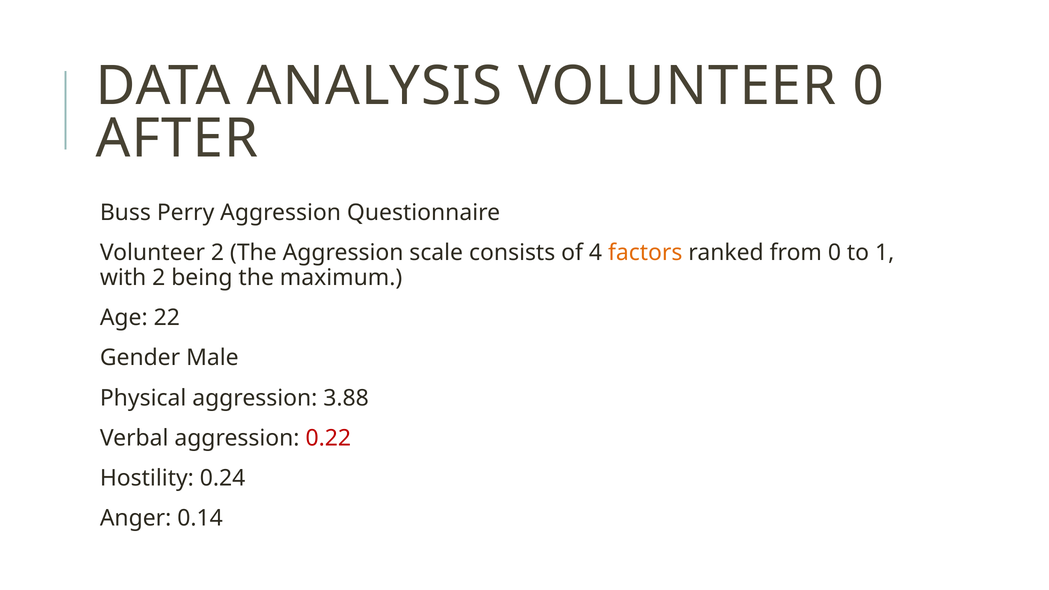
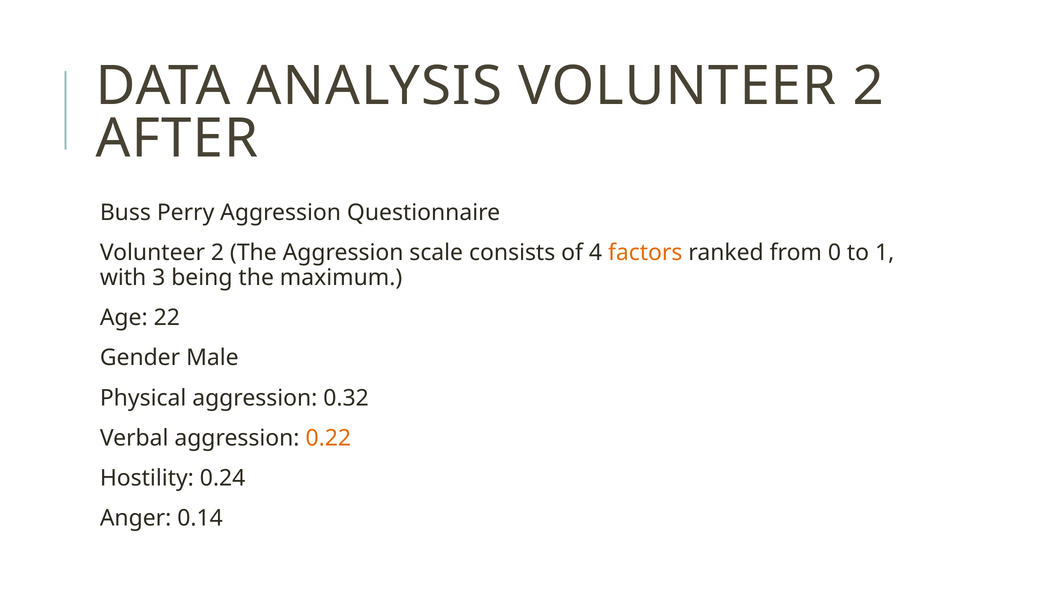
ANALYSIS VOLUNTEER 0: 0 -> 2
with 2: 2 -> 3
3.88: 3.88 -> 0.32
0.22 colour: red -> orange
